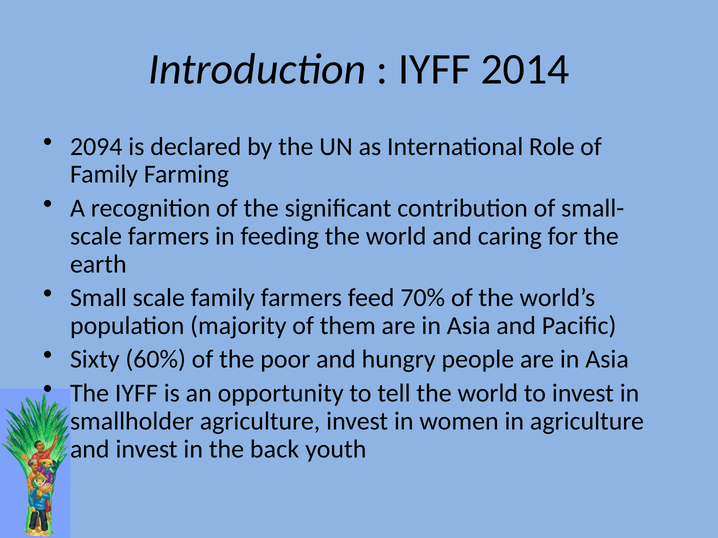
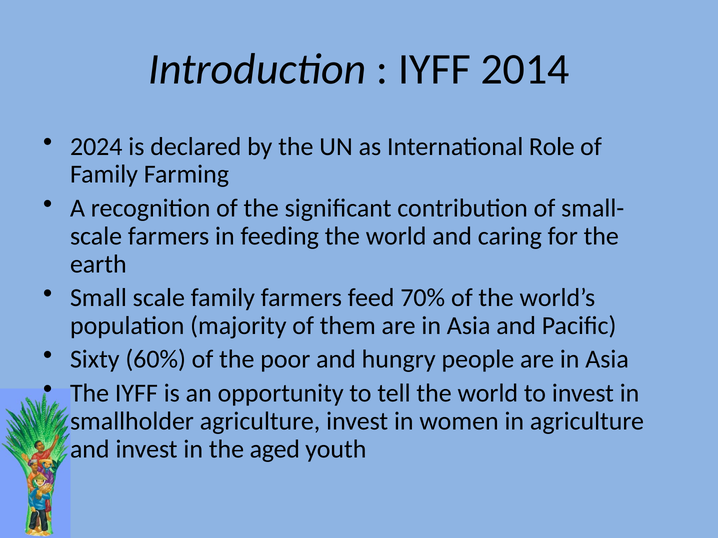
2094: 2094 -> 2024
back: back -> aged
